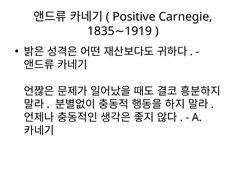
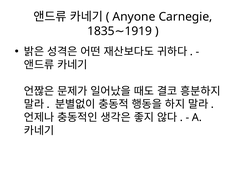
Positive: Positive -> Anyone
